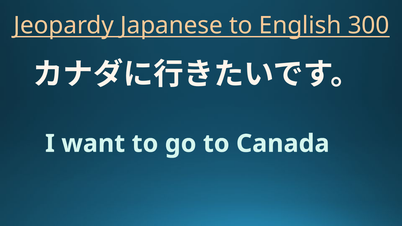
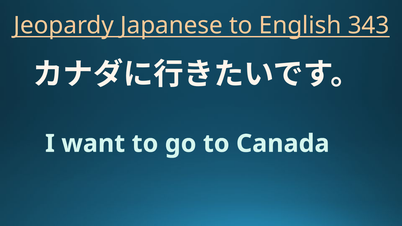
300: 300 -> 343
